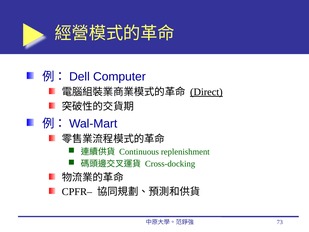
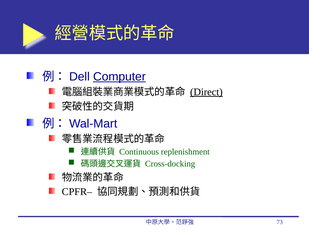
Computer underline: none -> present
